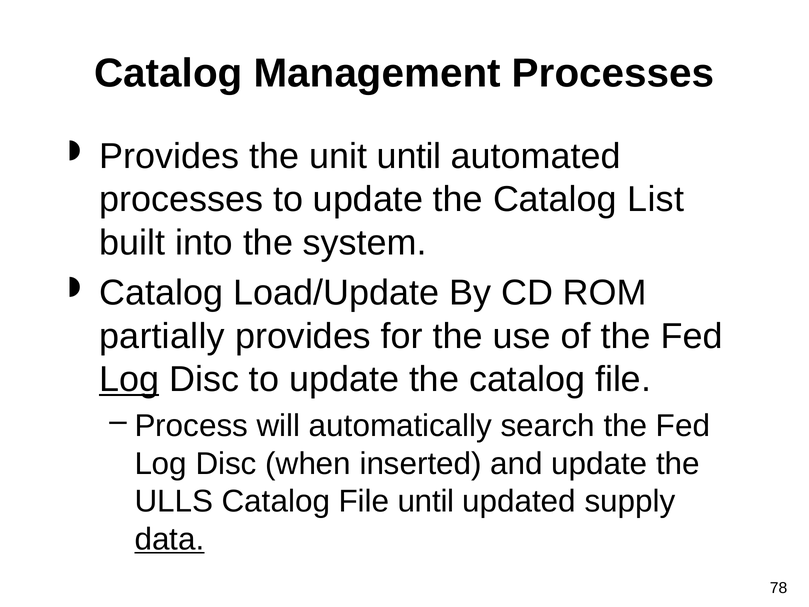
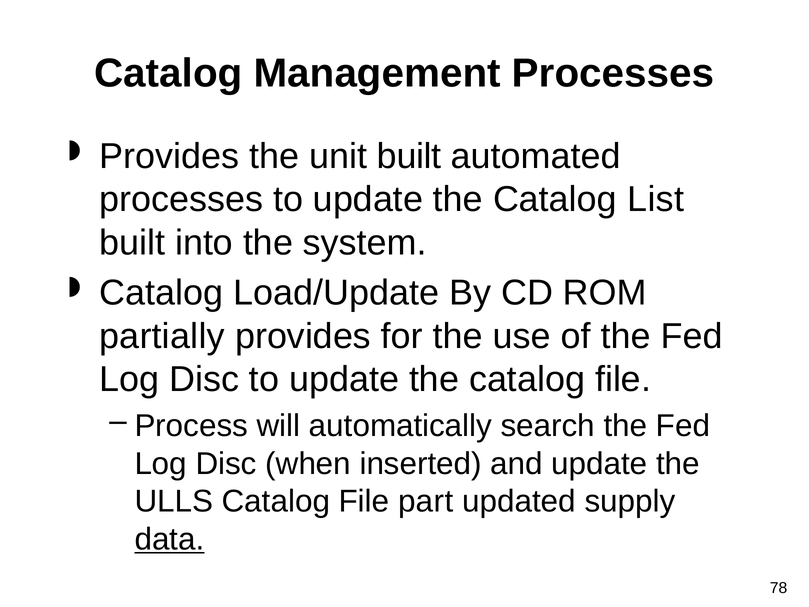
unit until: until -> built
Log at (129, 379) underline: present -> none
File until: until -> part
